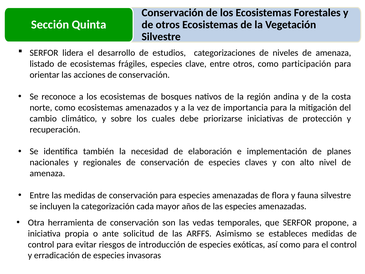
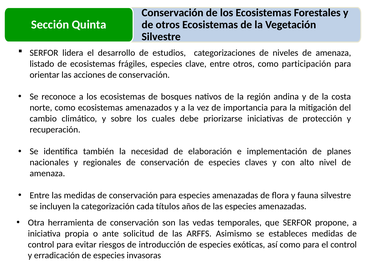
mayor: mayor -> títulos
